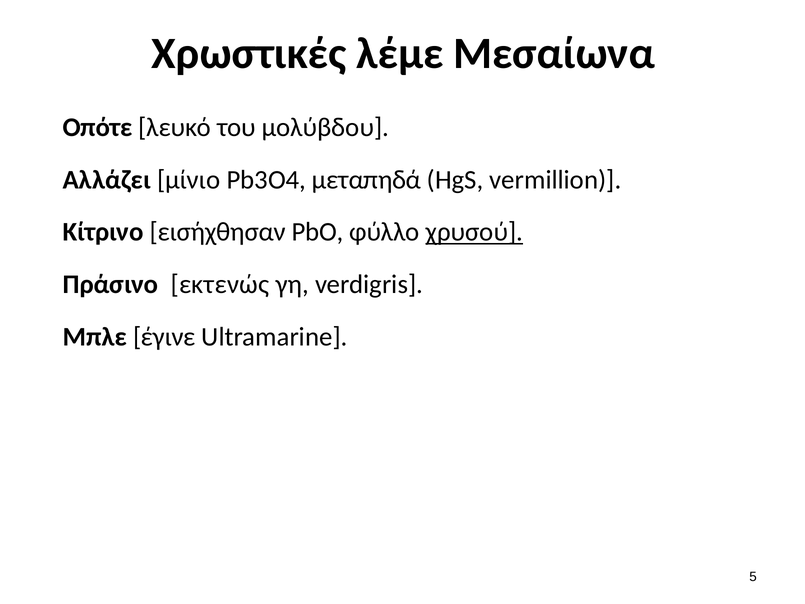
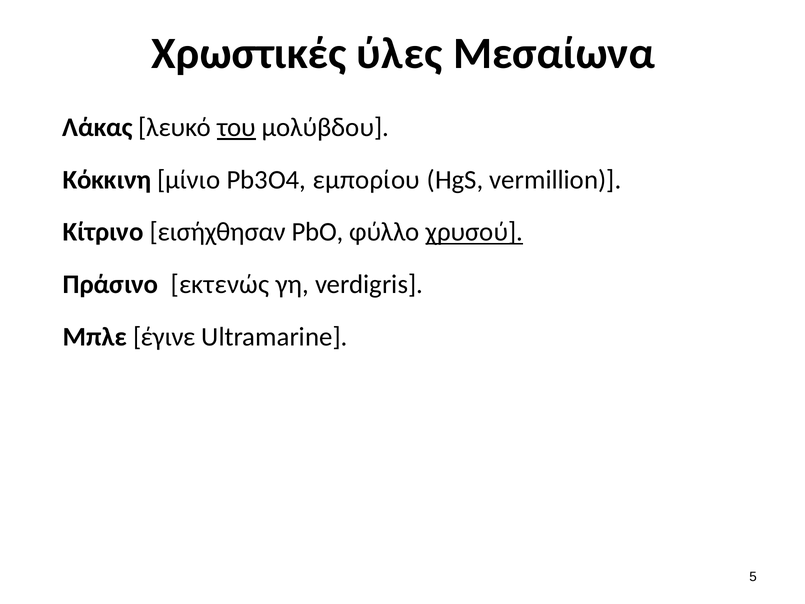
λέμε: λέμε -> ύλες
Οπότε: Οπότε -> Λάκας
του underline: none -> present
Αλλάζει: Αλλάζει -> Κόκκινη
μεταπηδά: μεταπηδά -> εμπορίου
